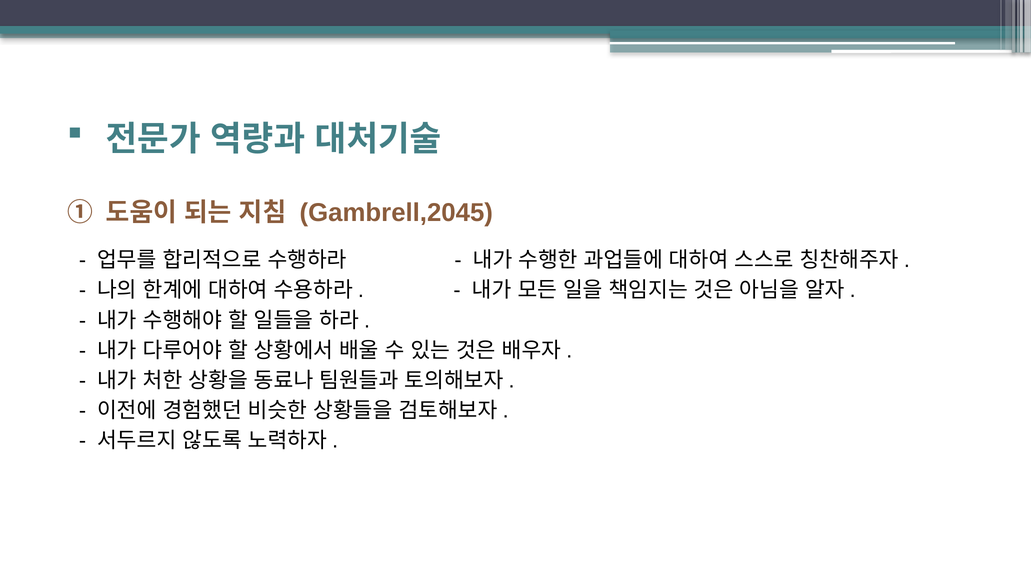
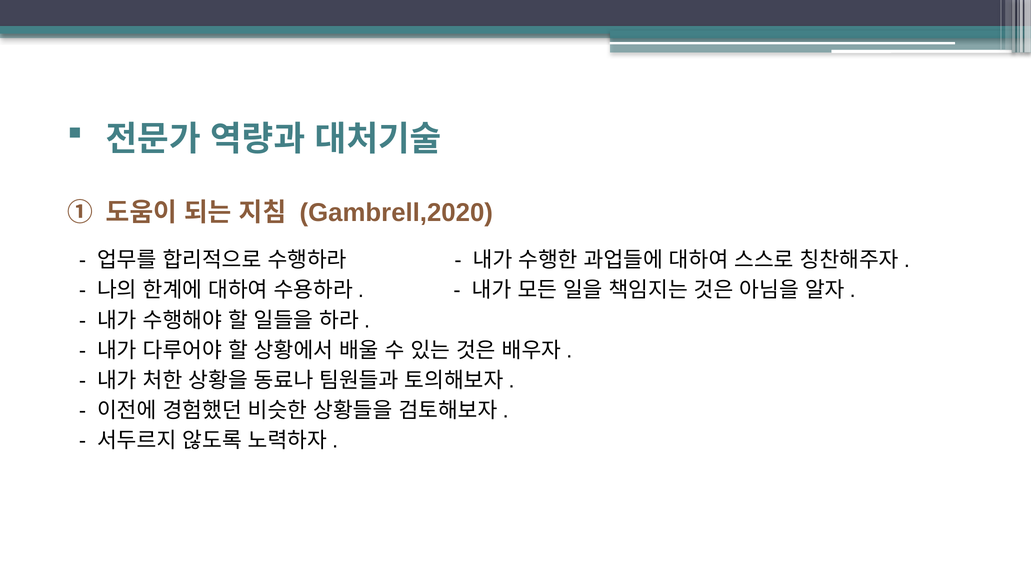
Gambrell,2045: Gambrell,2045 -> Gambrell,2020
